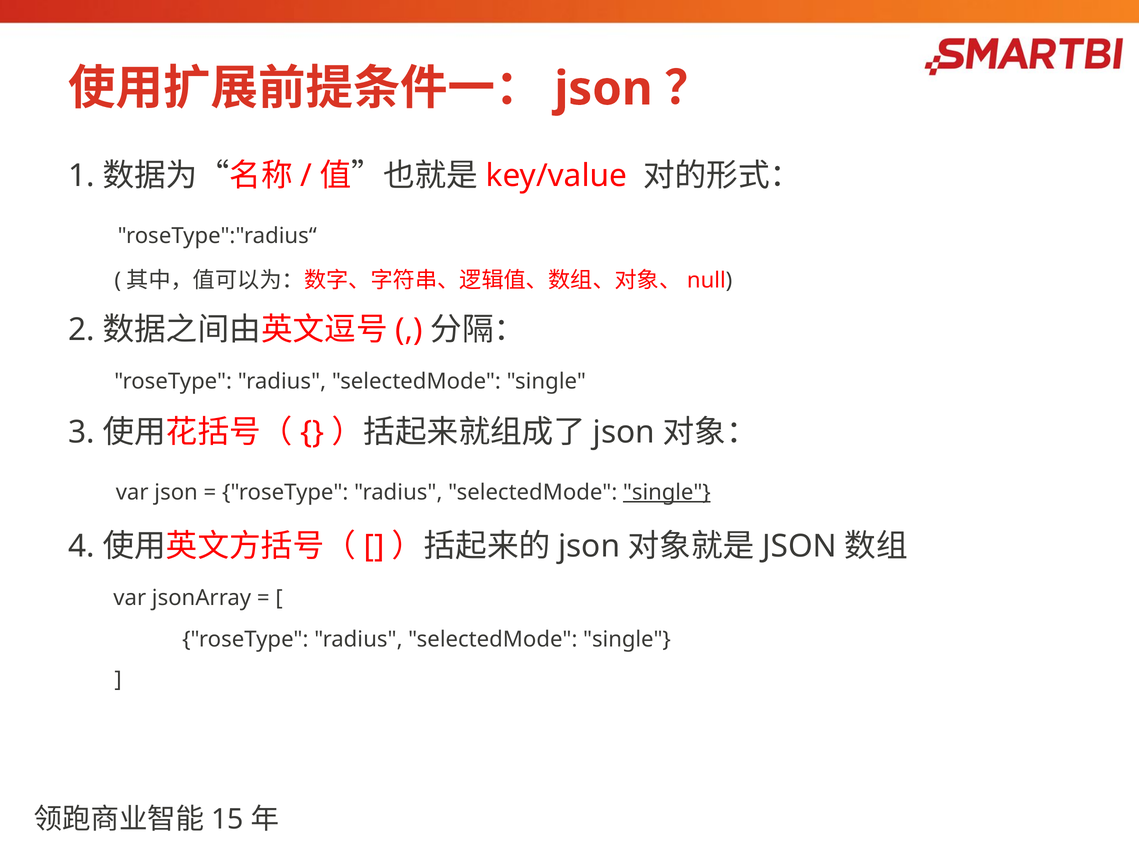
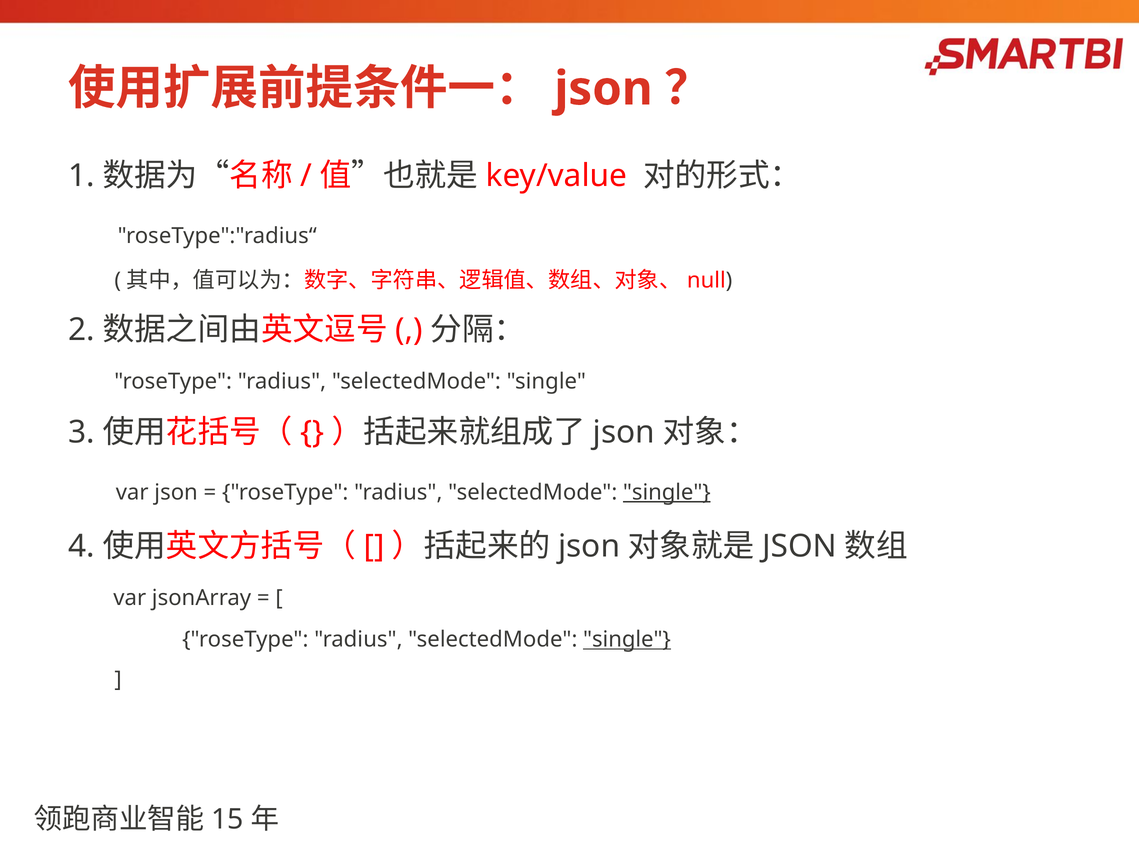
single at (627, 640) underline: none -> present
